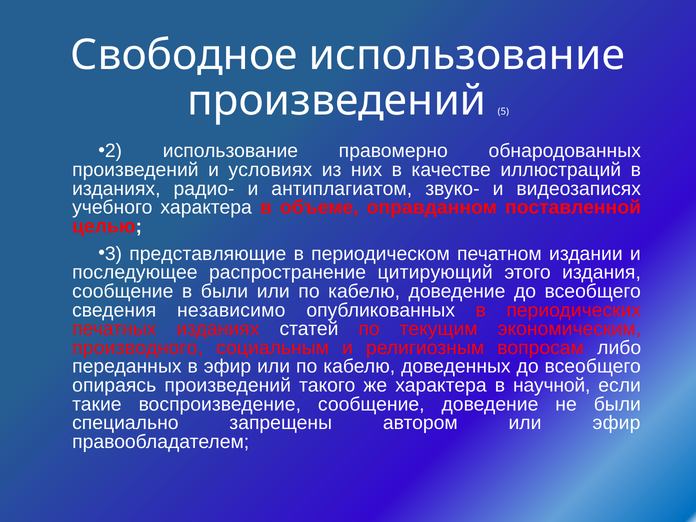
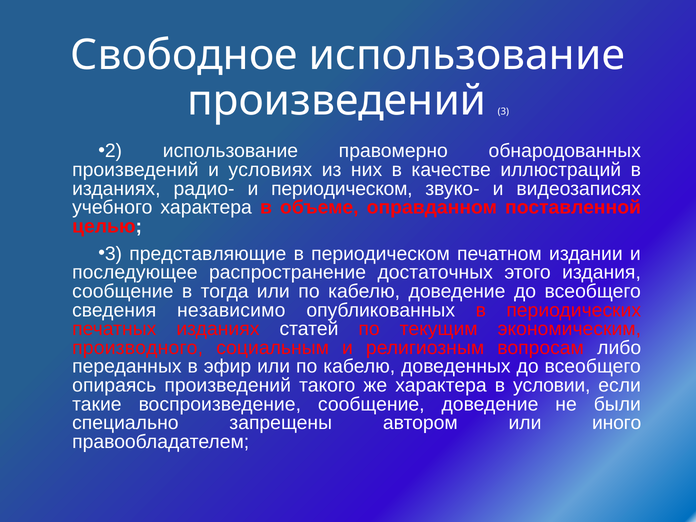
5: 5 -> 3
и антиплагиатом: антиплагиатом -> периодическом
цитирующий: цитирующий -> достаточных
в были: были -> тогда
научной: научной -> условии
или эфир: эфир -> иного
